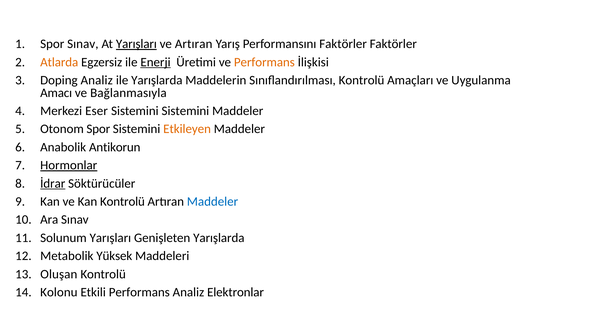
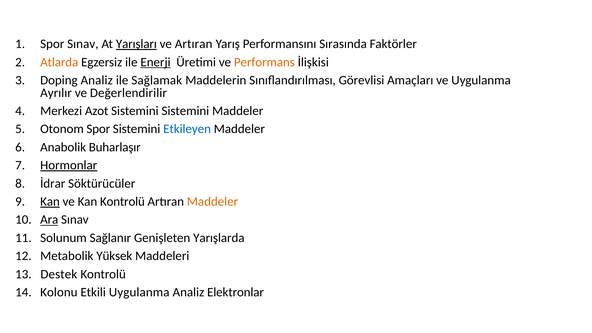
Performansını Faktörler: Faktörler -> Sırasında
ile Yarışlarda: Yarışlarda -> Sağlamak
Sınıflandırılması Kontrolü: Kontrolü -> Görevlisi
Amacı: Amacı -> Ayrılır
Bağlanmasıyla: Bağlanmasıyla -> Değerlendirilir
Eser: Eser -> Azot
Etkileyen colour: orange -> blue
Antikorun: Antikorun -> Buharlaşır
İdrar underline: present -> none
Kan at (50, 202) underline: none -> present
Maddeler at (213, 202) colour: blue -> orange
Ara underline: none -> present
Solunum Yarışları: Yarışları -> Sağlanır
Oluşan: Oluşan -> Destek
Etkili Performans: Performans -> Uygulanma
